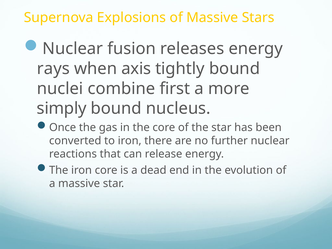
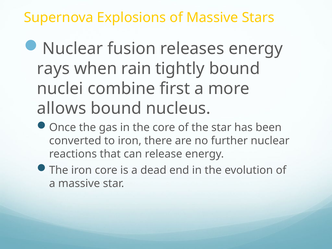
axis: axis -> rain
simply: simply -> allows
